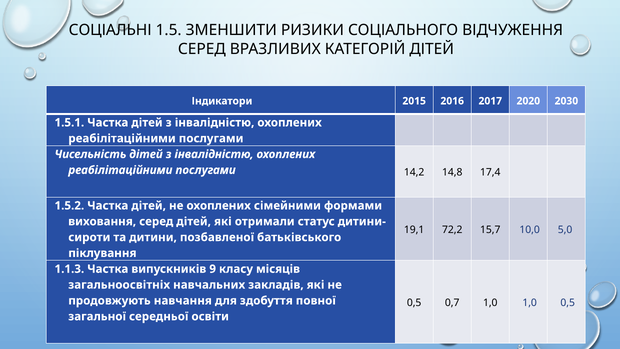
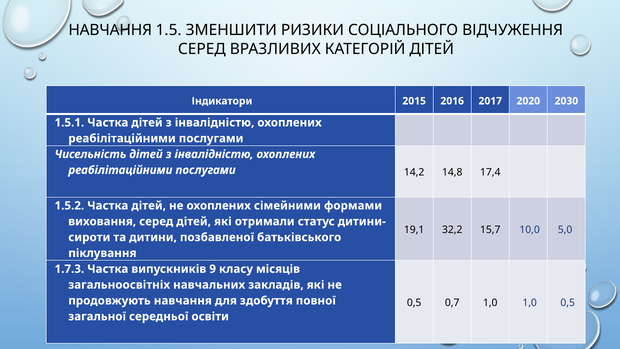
СОЦІАЛЬНІ at (110, 30): СОЦІАЛЬНІ -> НАВЧАННЯ
72,2: 72,2 -> 32,2
1.1.3: 1.1.3 -> 1.7.3
